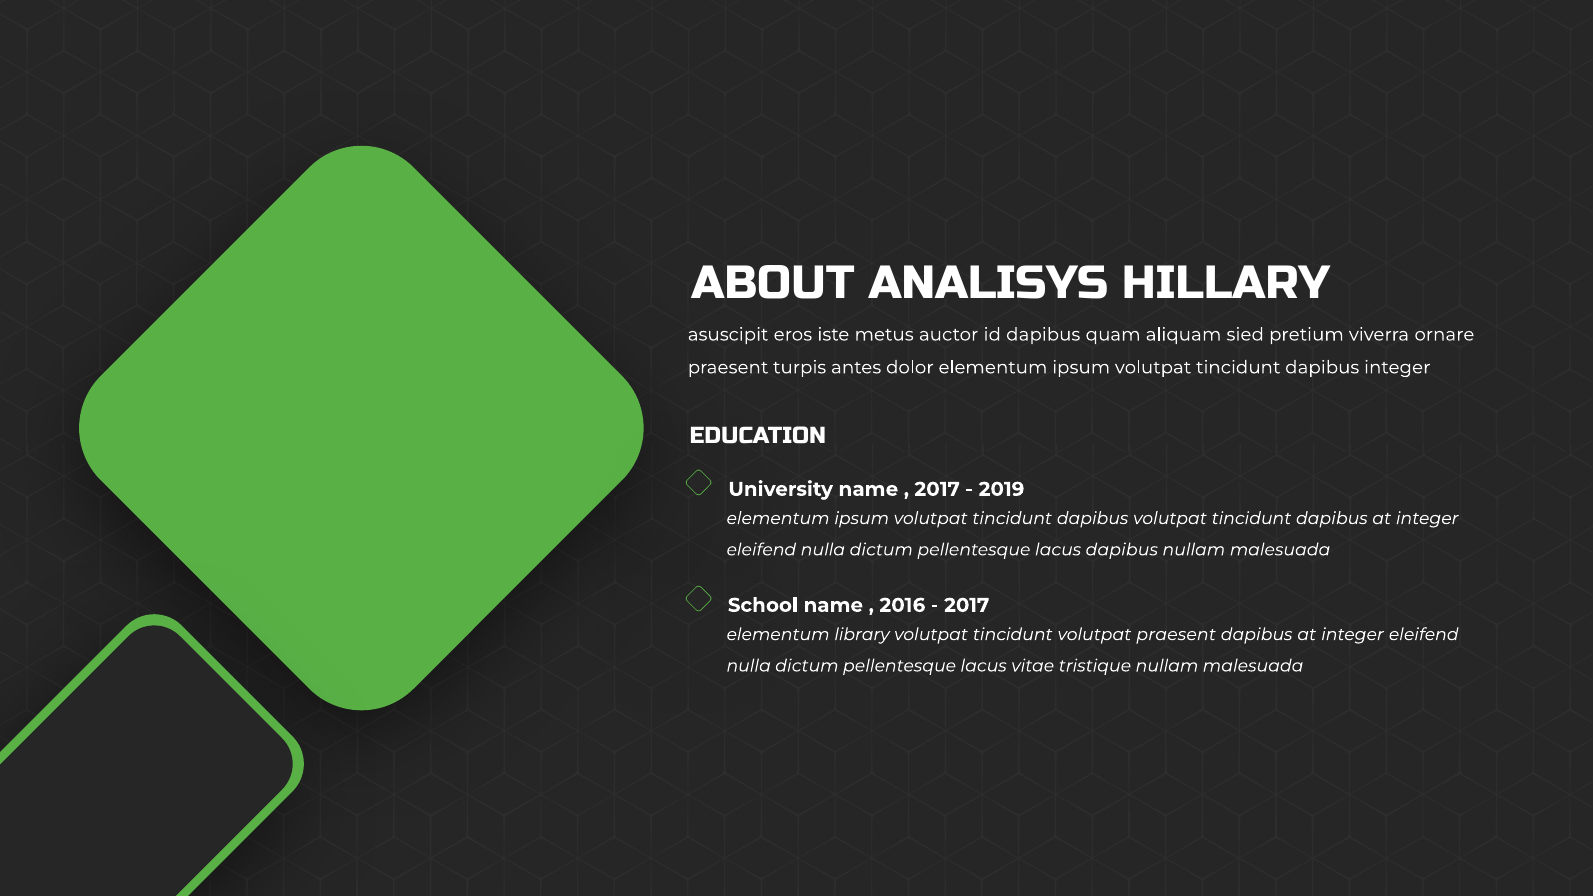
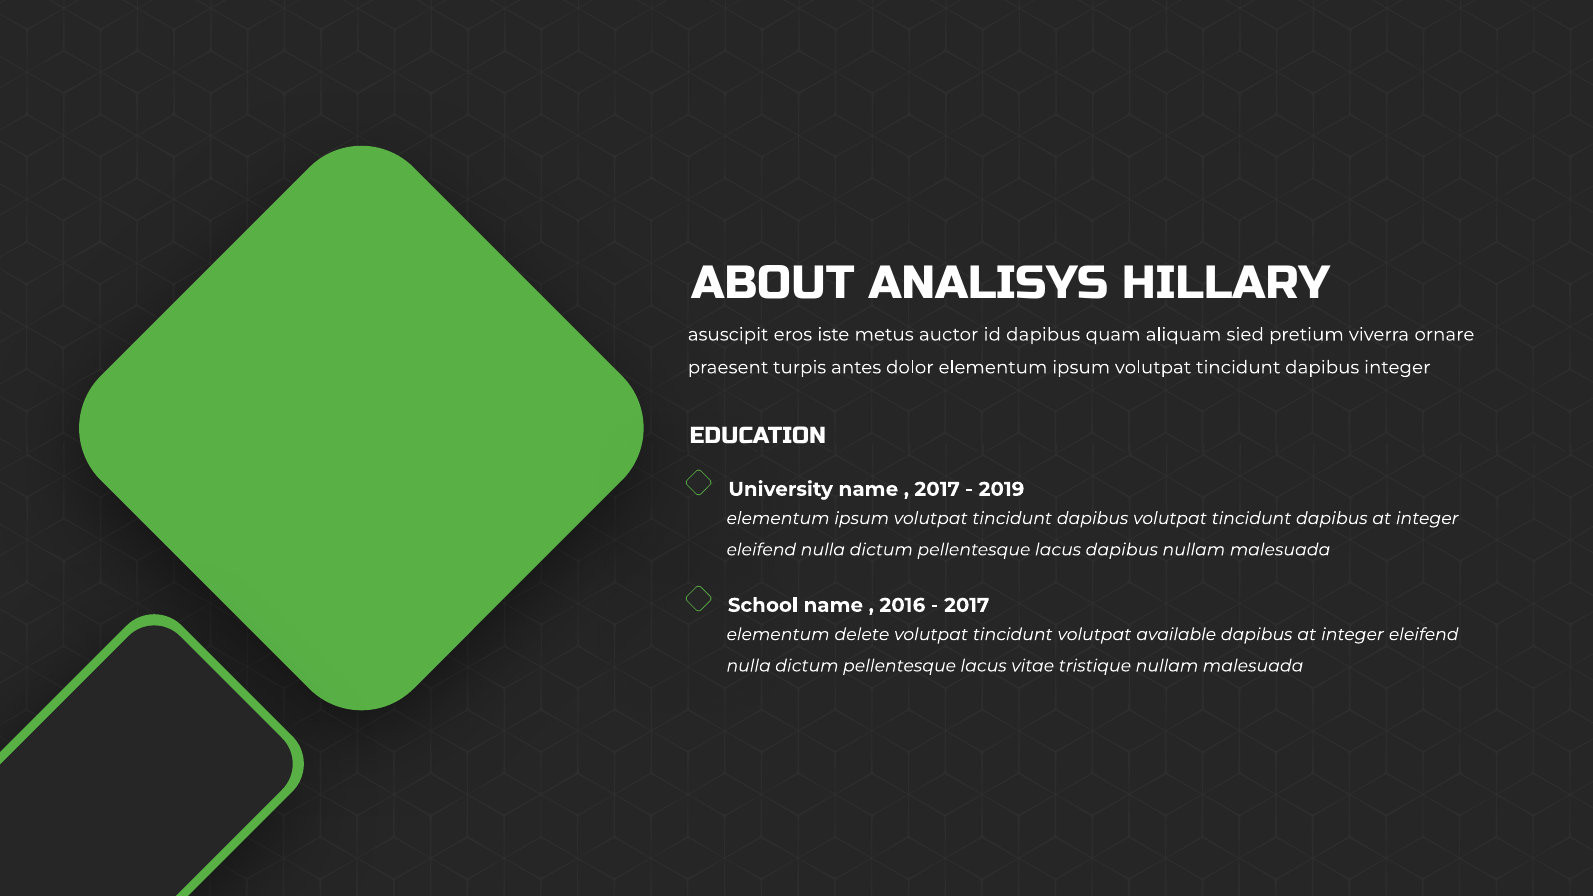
library: library -> delete
volutpat praesent: praesent -> available
